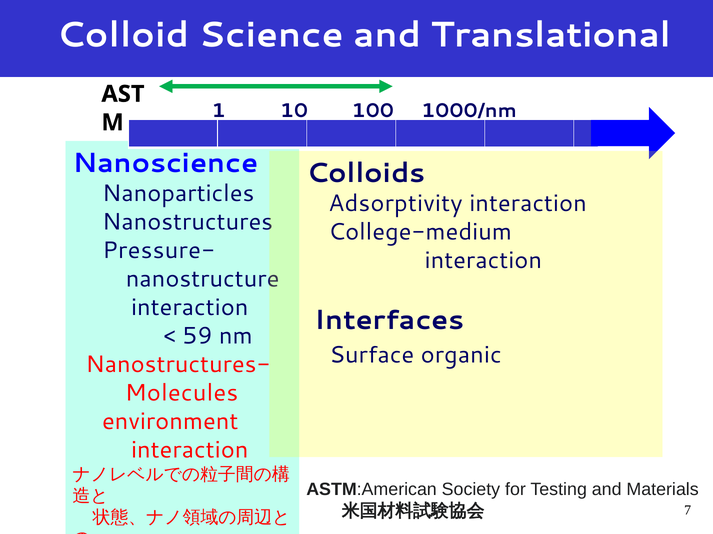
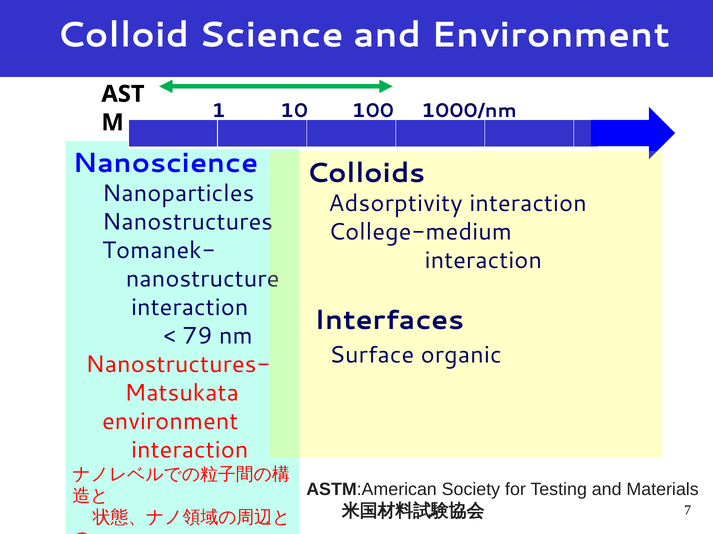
and Translational: Translational -> Environment
Pressure-: Pressure- -> Tomanek-
59: 59 -> 79
Molecules: Molecules -> Matsukata
